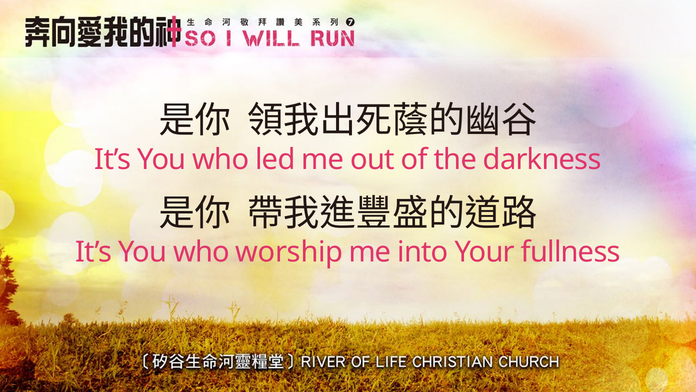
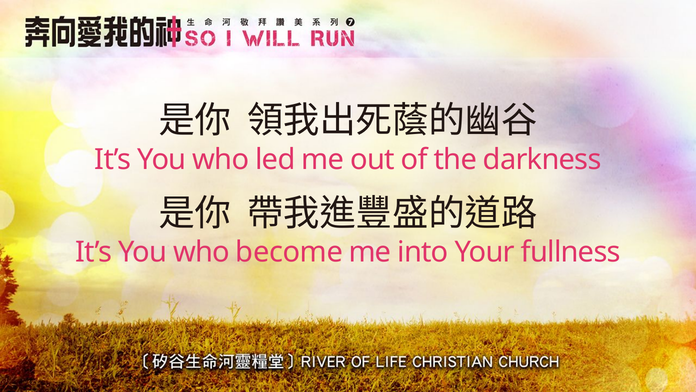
worship: worship -> become
